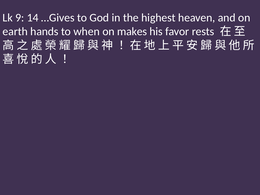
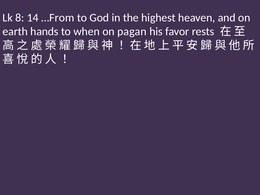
9: 9 -> 8
…Gives: …Gives -> …From
makes: makes -> pagan
